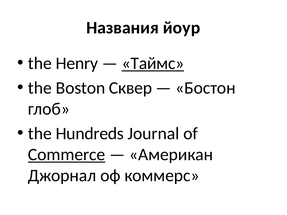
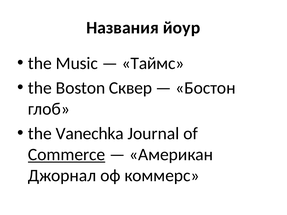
Henry: Henry -> Music
Таймс underline: present -> none
Hundreds: Hundreds -> Vanechka
